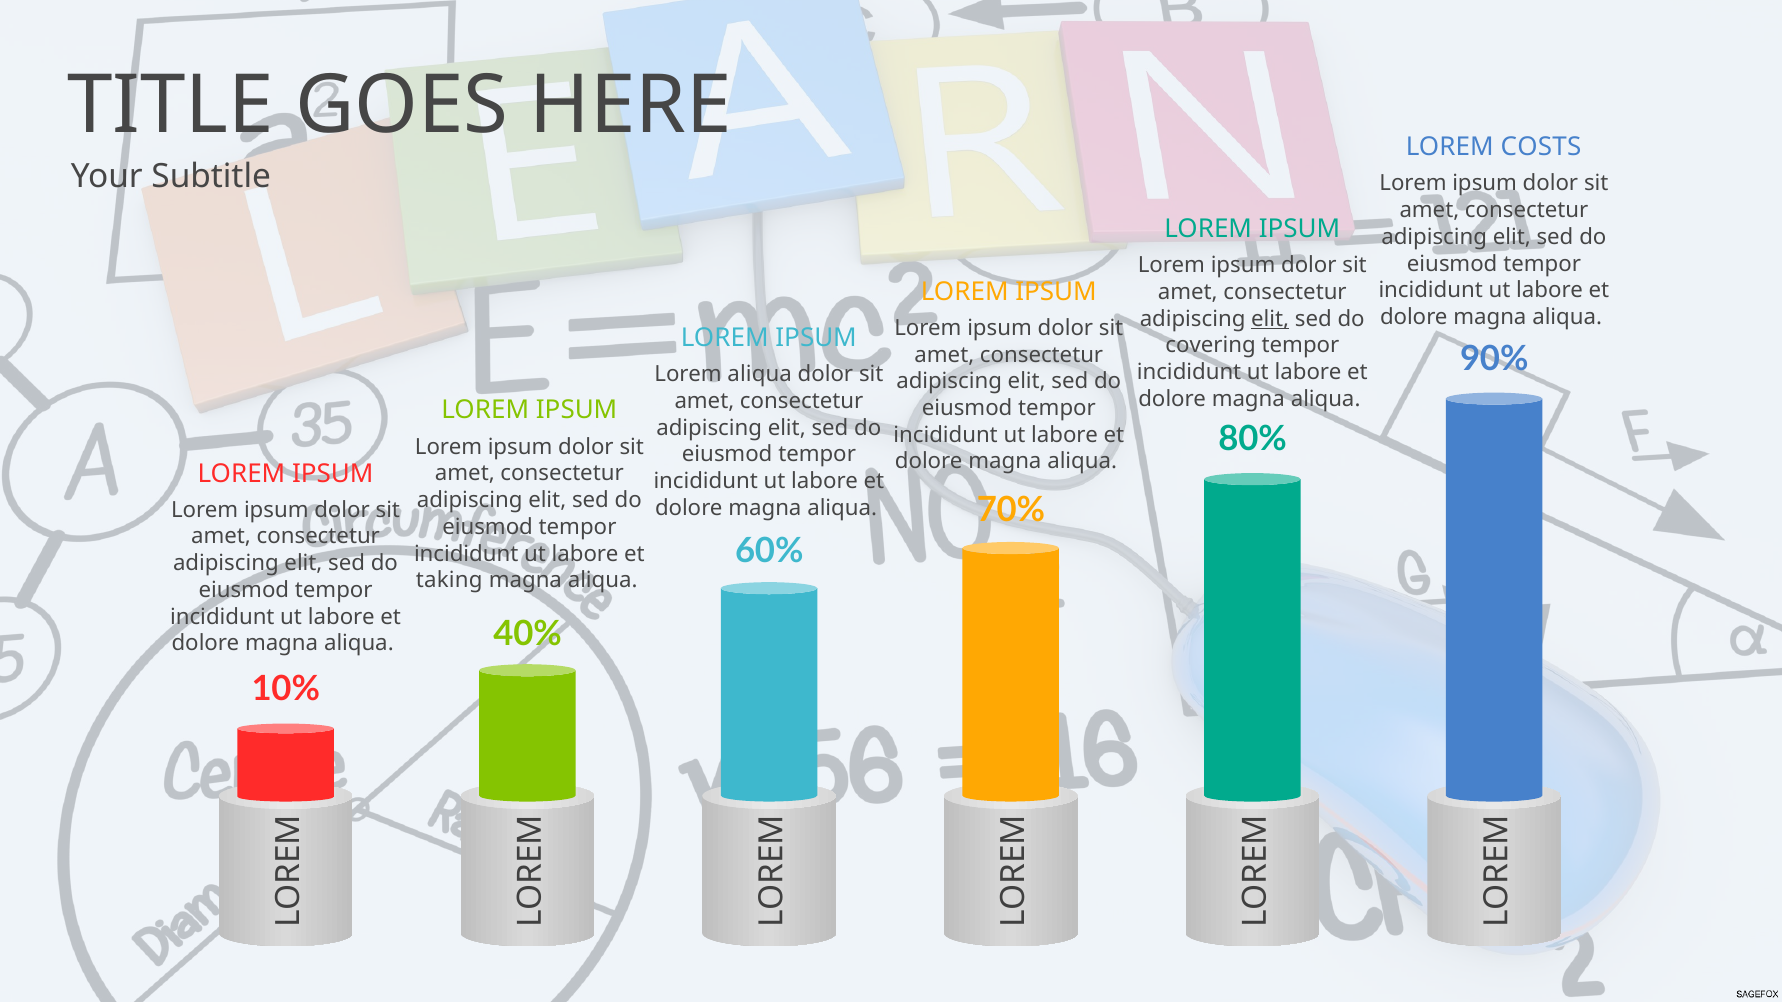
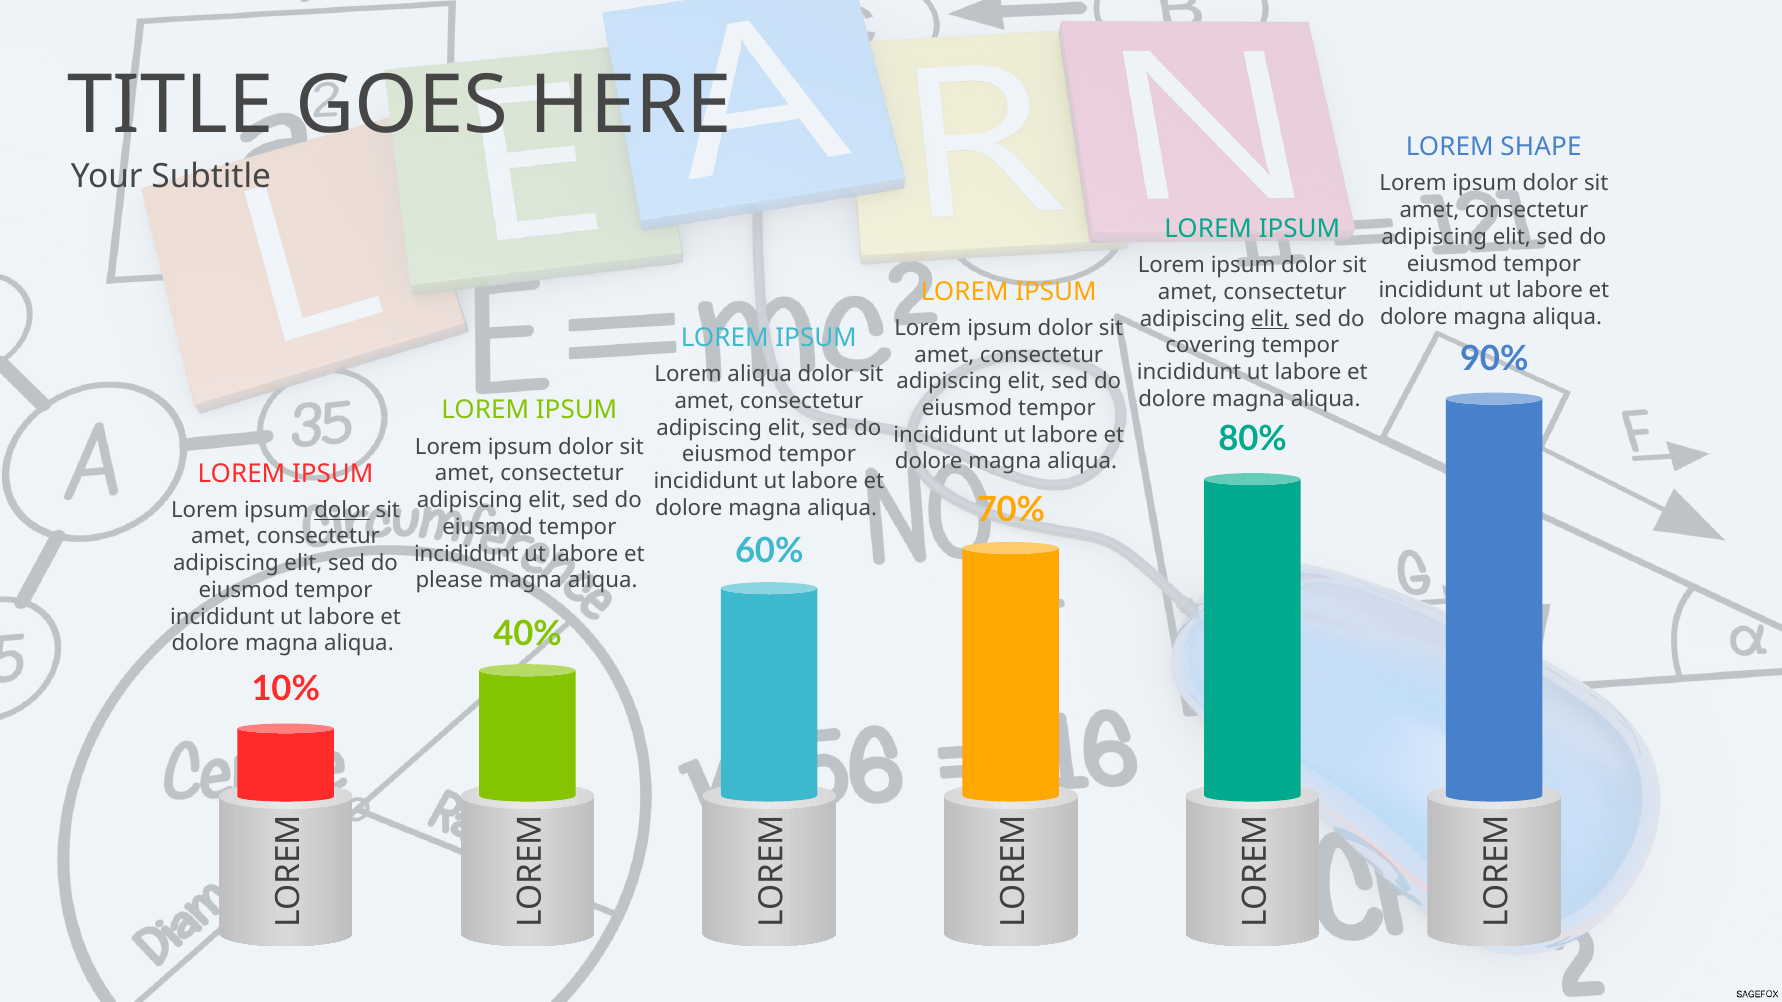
COSTS: COSTS -> SHAPE
dolor at (342, 510) underline: none -> present
taking: taking -> please
